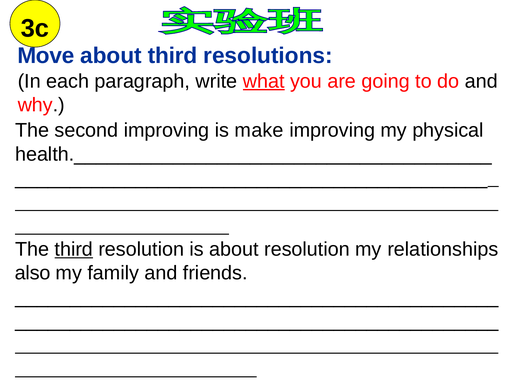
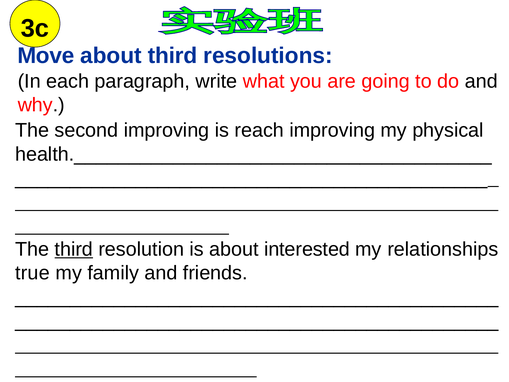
what underline: present -> none
make: make -> reach
about resolution: resolution -> interested
also: also -> true
